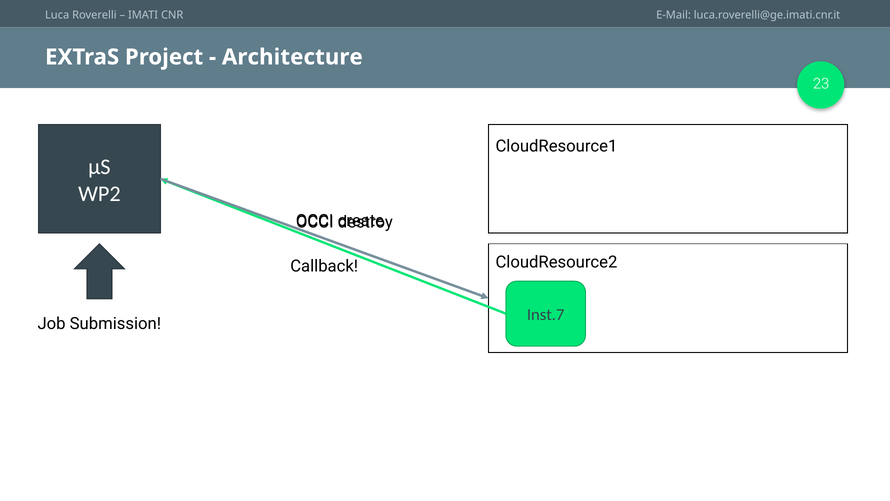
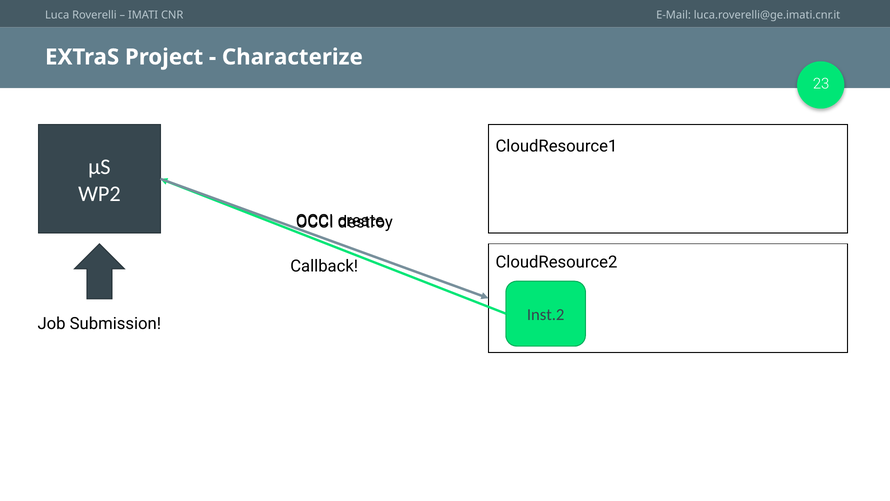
Architecture: Architecture -> Characterize
Inst.7: Inst.7 -> Inst.2
